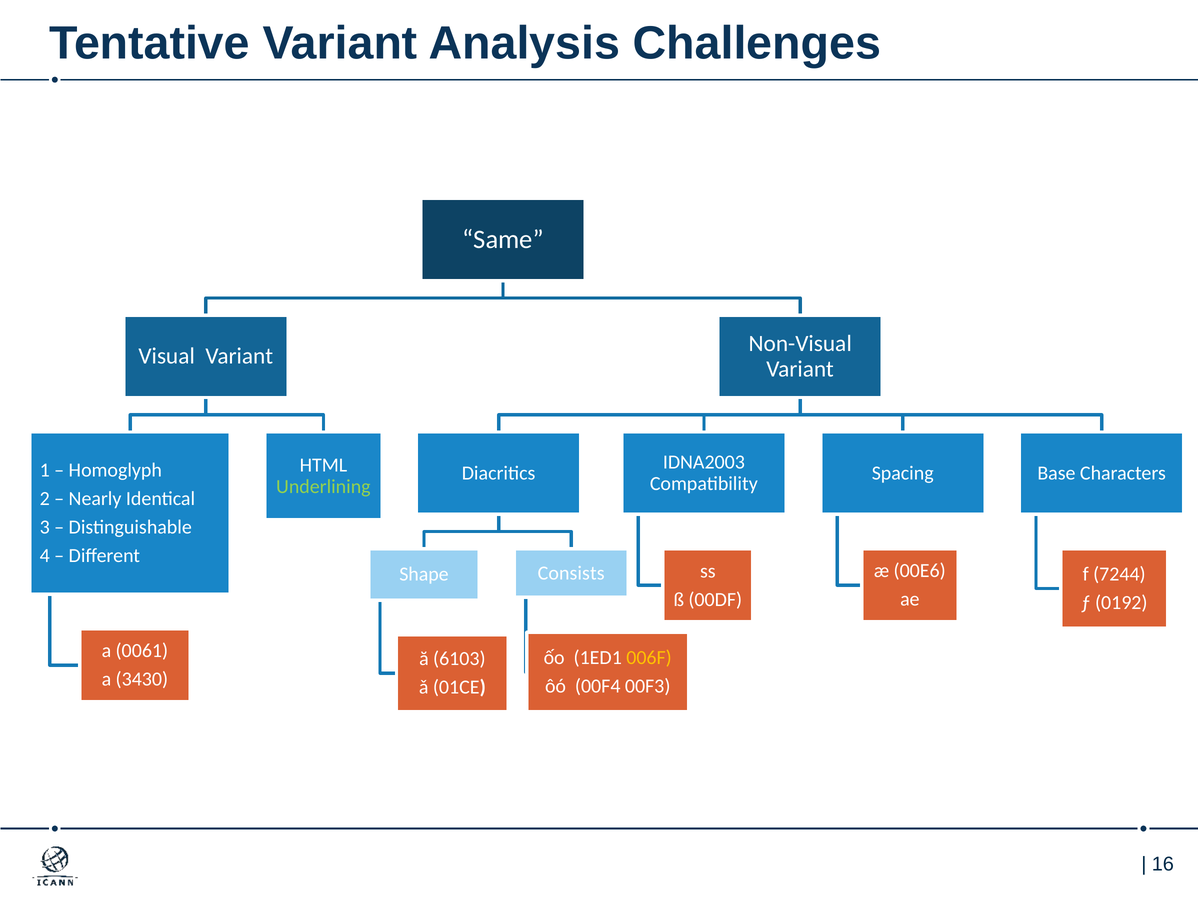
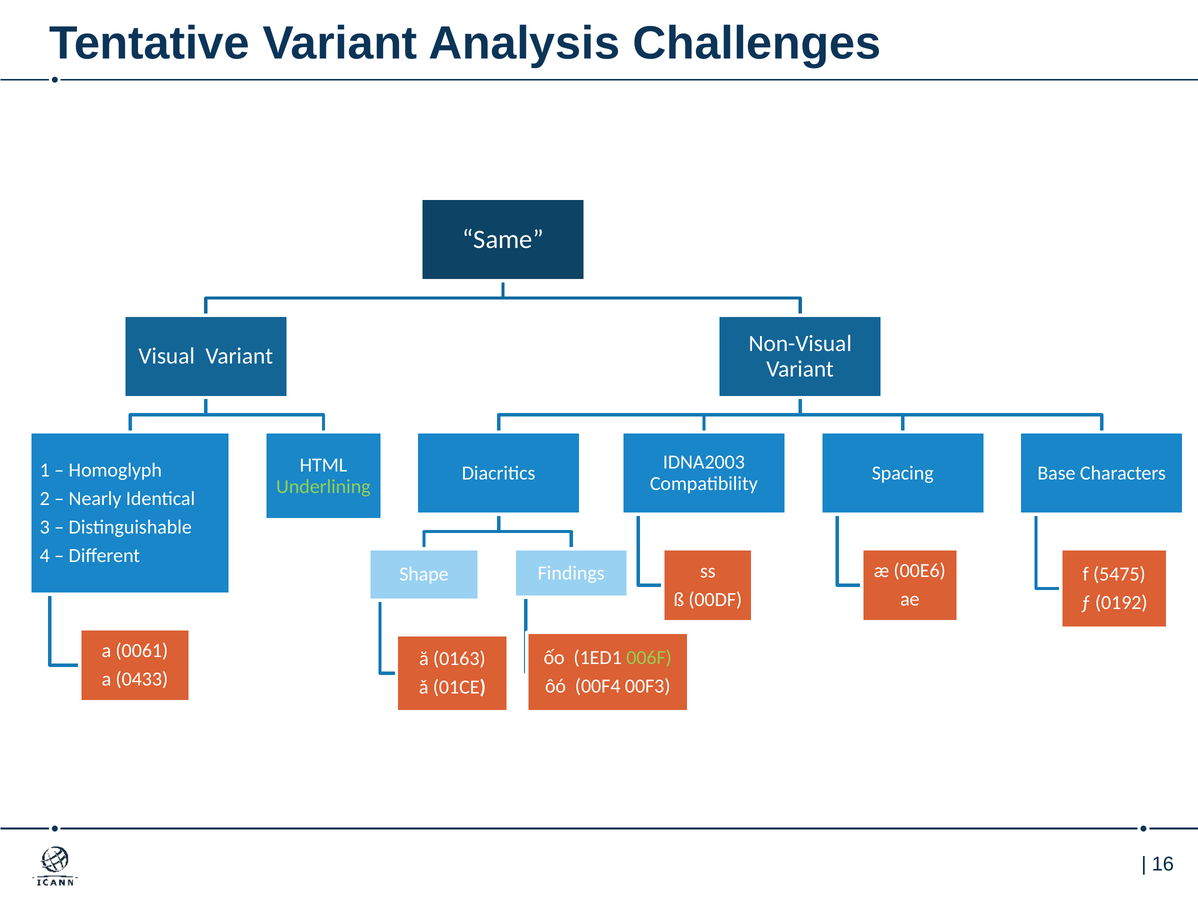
Consists: Consists -> Findings
7244: 7244 -> 5475
006F colour: yellow -> light green
6103: 6103 -> 0163
3430: 3430 -> 0433
